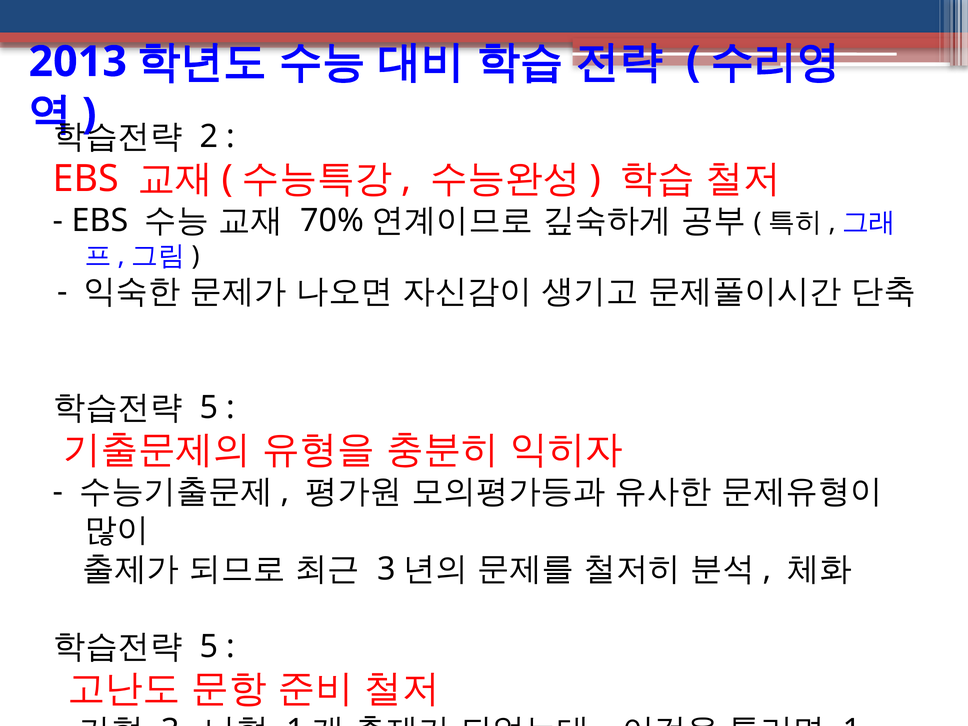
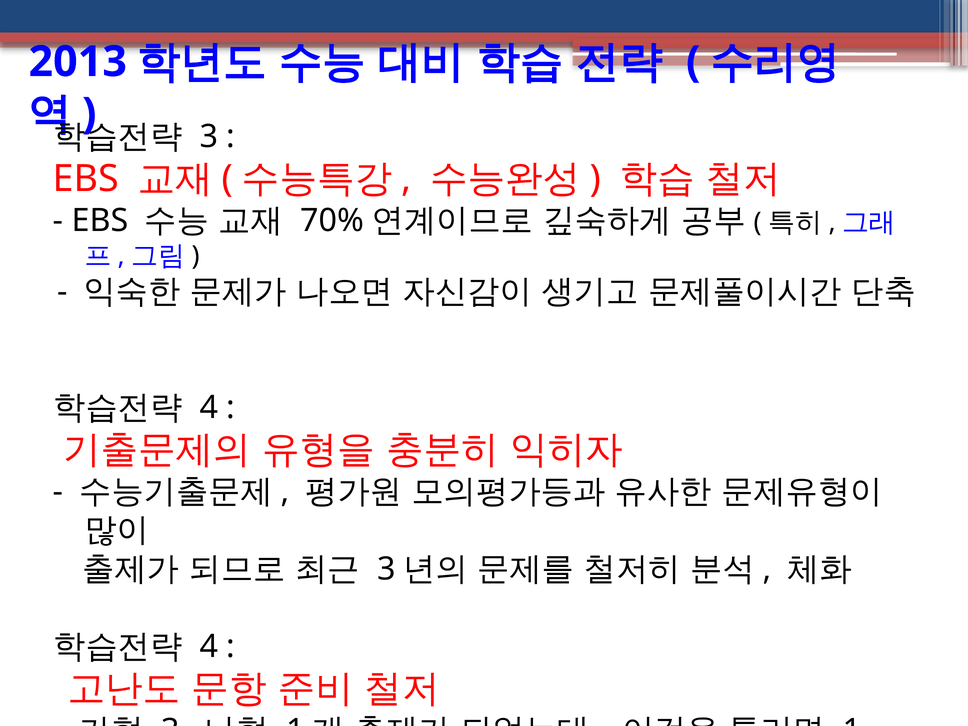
2 at (209, 137): 2 -> 3
5 at (209, 408): 5 -> 4
5 at (209, 646): 5 -> 4
